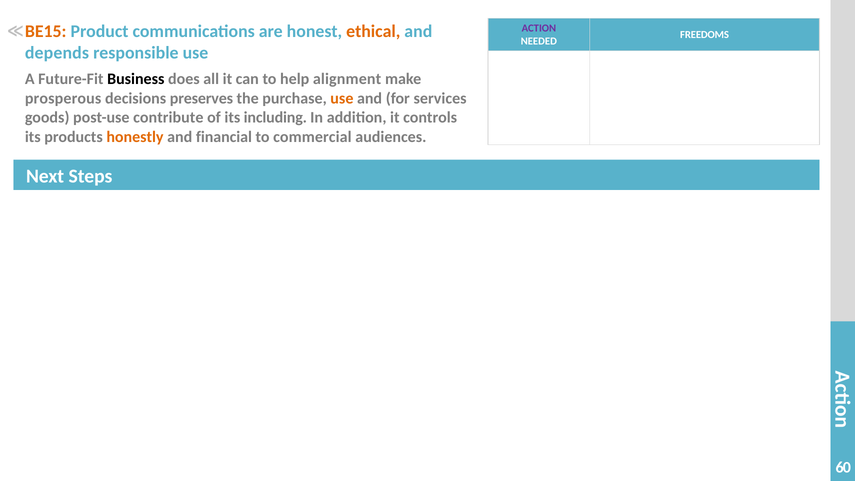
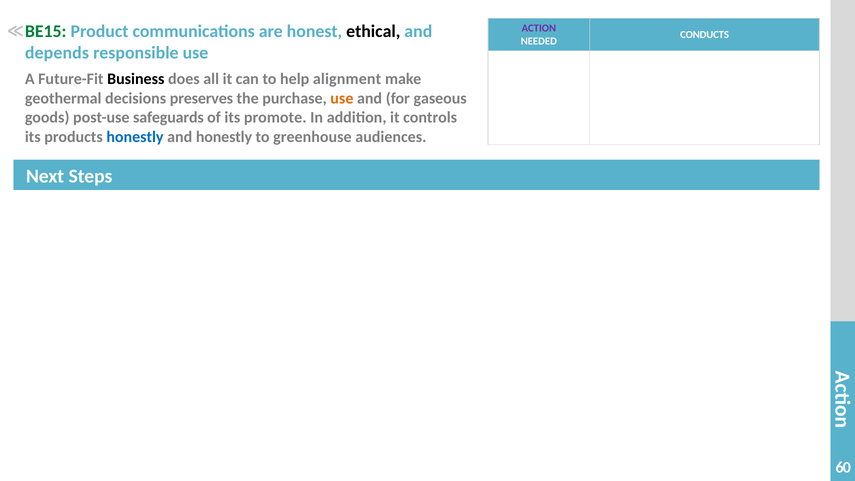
BE15 colour: orange -> green
ethical colour: orange -> black
FREEDOMS: FREEDOMS -> CONDUCTS
prosperous: prosperous -> geothermal
services: services -> gaseous
contribute: contribute -> safeguards
including: including -> promote
honestly at (135, 137) colour: orange -> blue
and financial: financial -> honestly
commercial: commercial -> greenhouse
